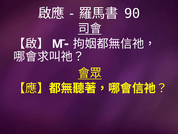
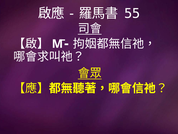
90: 90 -> 55
